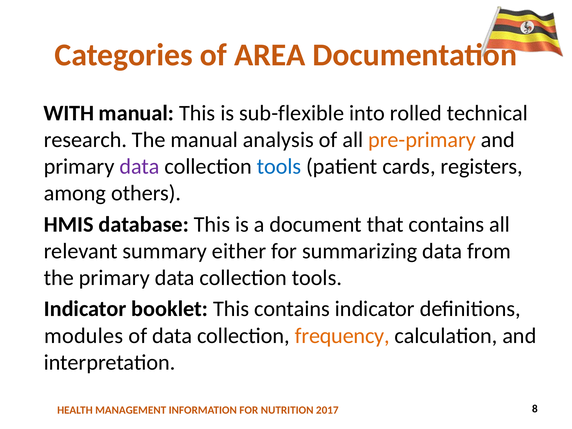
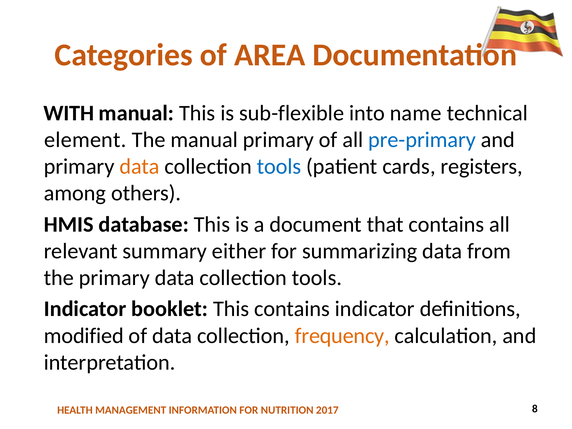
rolled: rolled -> name
research: research -> element
manual analysis: analysis -> primary
pre-primary colour: orange -> blue
data at (140, 167) colour: purple -> orange
modules: modules -> modified
